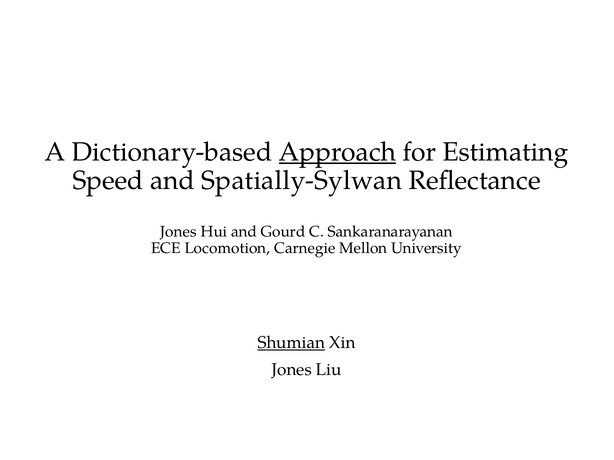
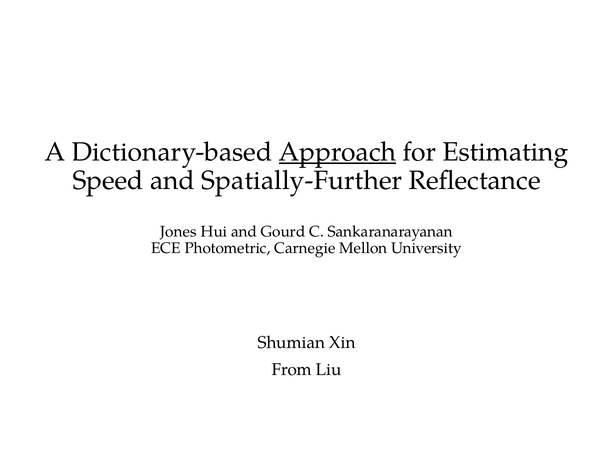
Spatially-Sylwan: Spatially-Sylwan -> Spatially-Further
Locomotion: Locomotion -> Photometric
Shumian underline: present -> none
Jones at (292, 370): Jones -> From
